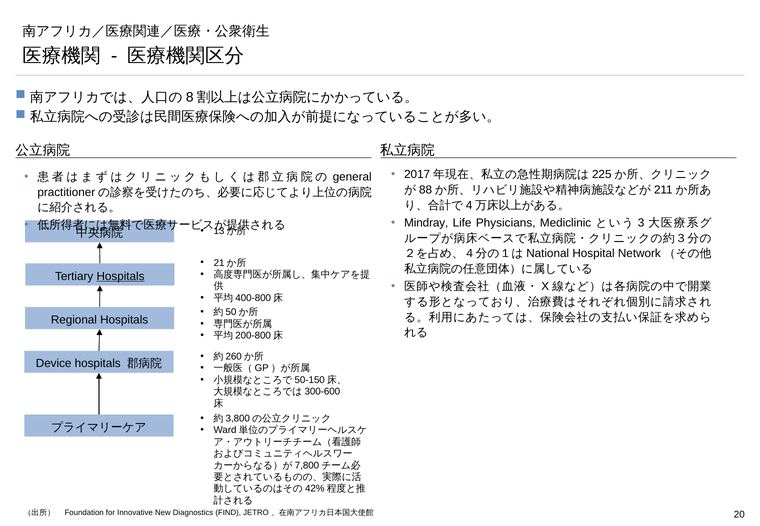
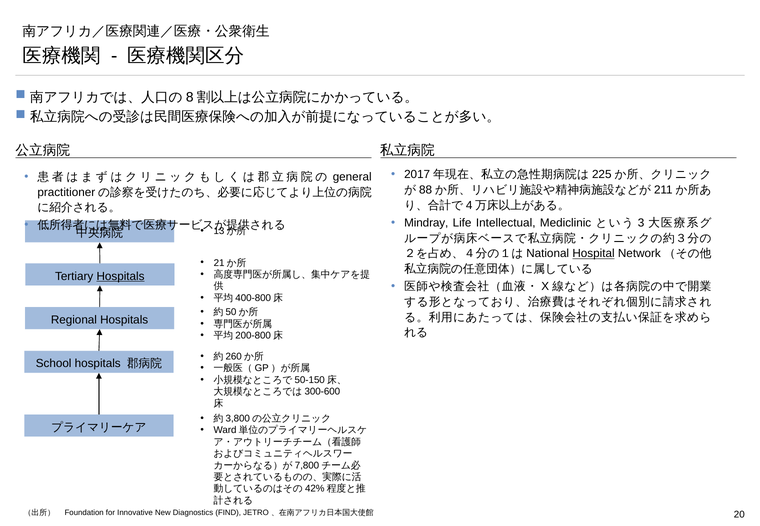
Physicians: Physicians -> Intellectual
Hospital underline: none -> present
Device: Device -> School
